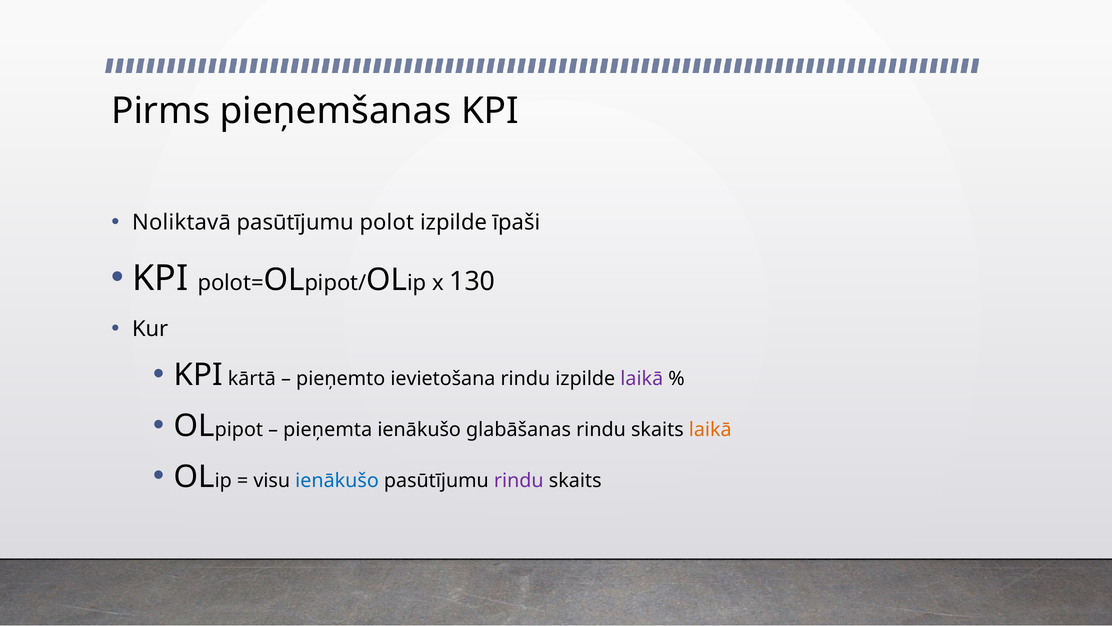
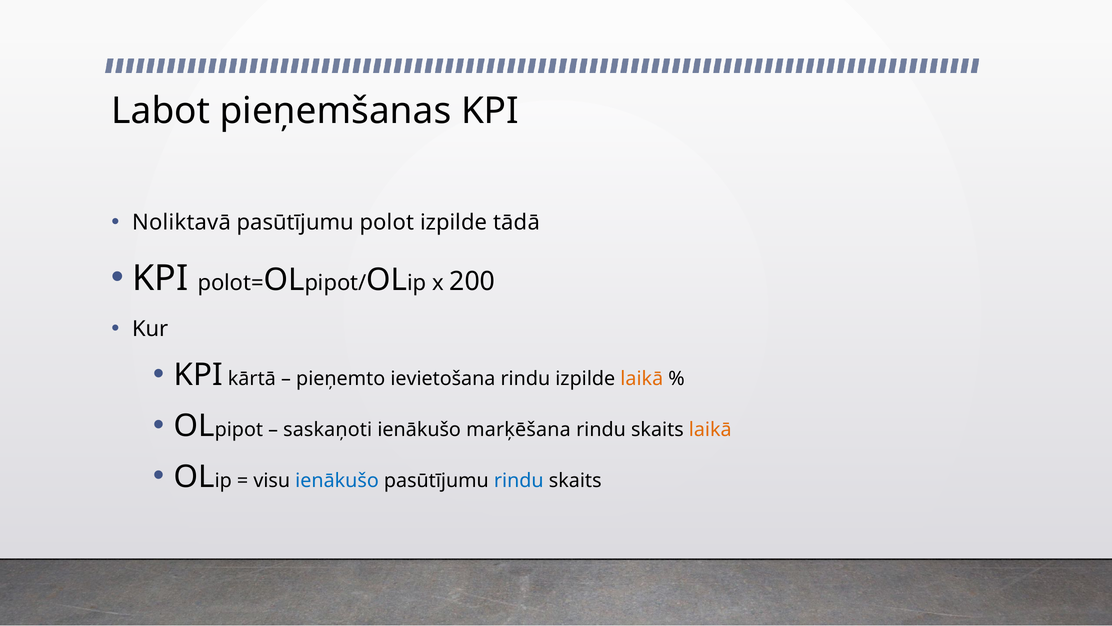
Pirms: Pirms -> Labot
īpaši: īpaši -> tādā
130: 130 -> 200
laikā at (642, 379) colour: purple -> orange
pieņemta: pieņemta -> saskaņoti
glabāšanas: glabāšanas -> marķēšana
rindu at (519, 480) colour: purple -> blue
